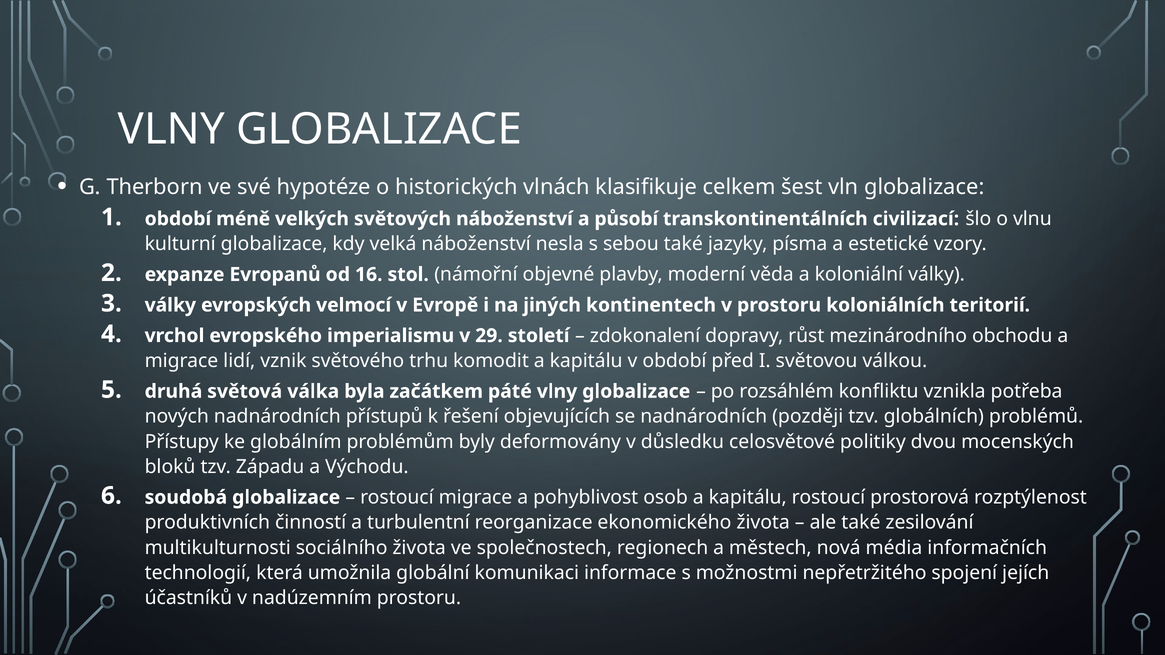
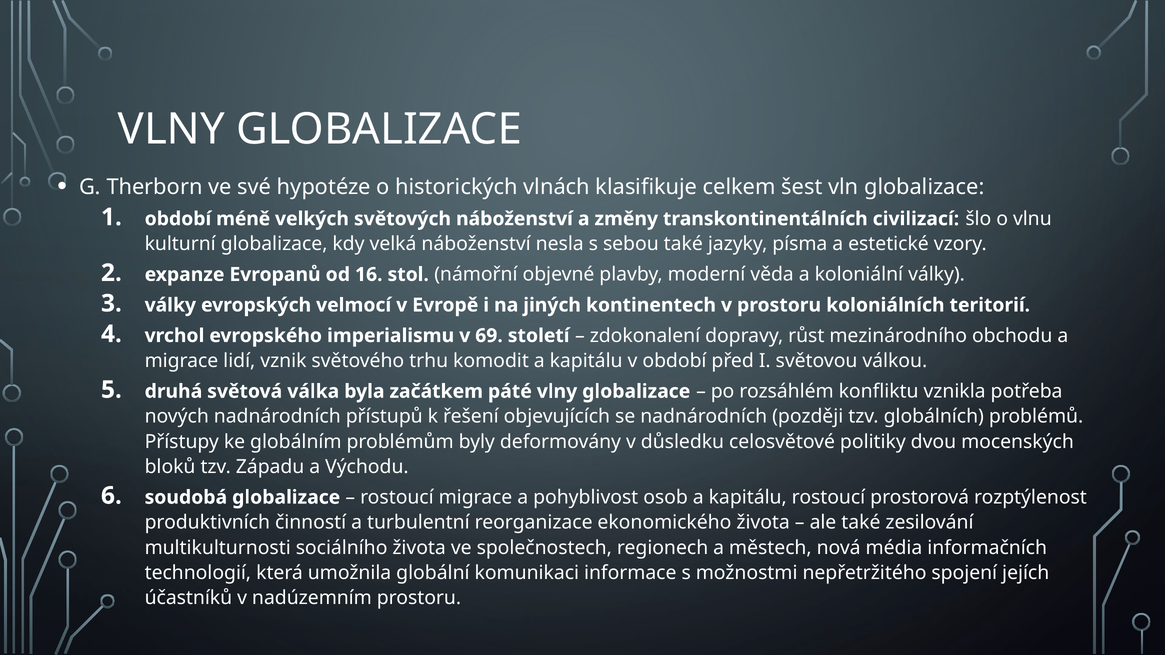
působí: působí -> změny
29: 29 -> 69
